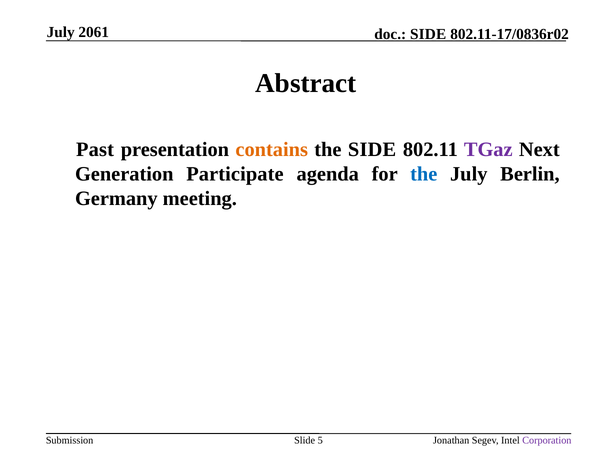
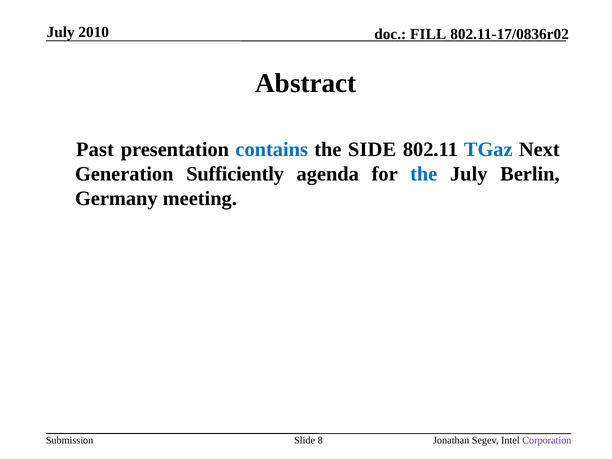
2061: 2061 -> 2010
SIDE at (428, 34): SIDE -> FILL
contains colour: orange -> blue
TGaz colour: purple -> blue
Participate: Participate -> Sufficiently
5: 5 -> 8
